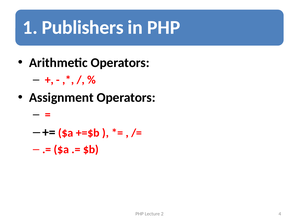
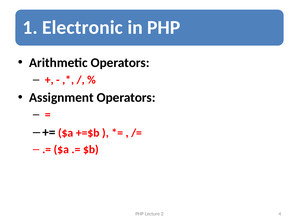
Publishers: Publishers -> Electronic
